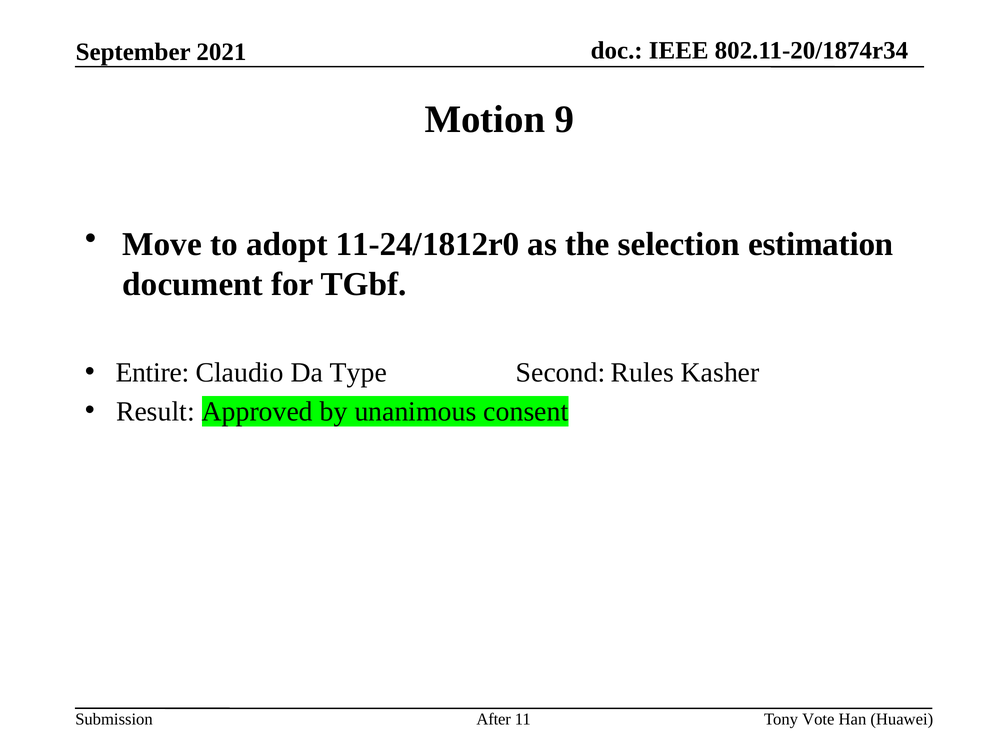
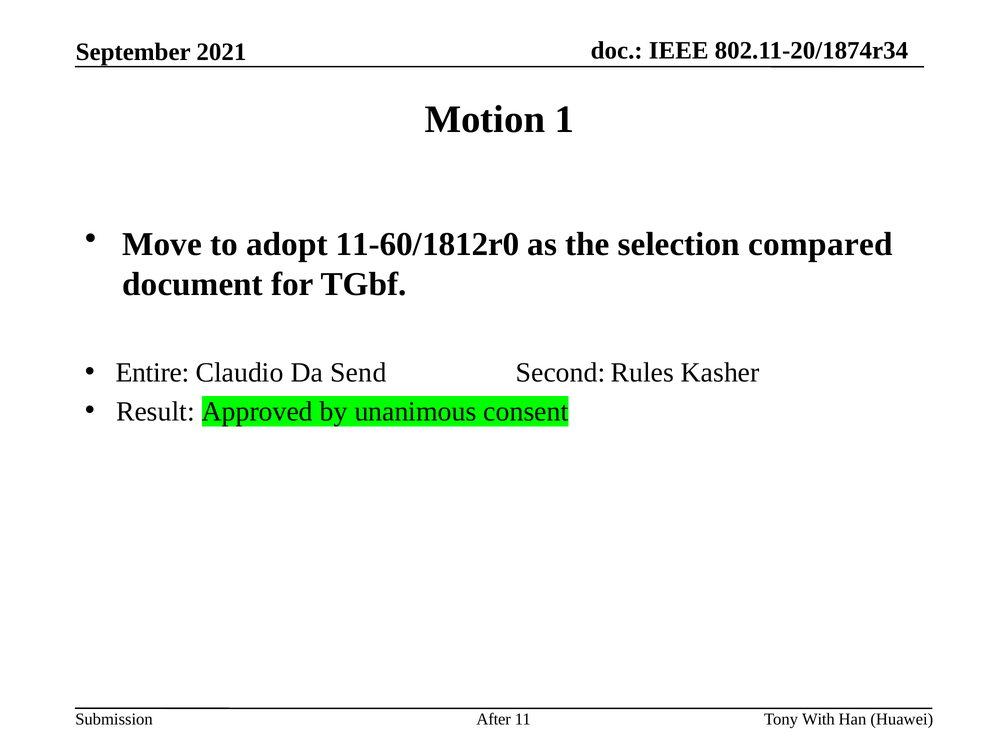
9: 9 -> 1
11-24/1812r0: 11-24/1812r0 -> 11-60/1812r0
estimation: estimation -> compared
Type: Type -> Send
Vote: Vote -> With
